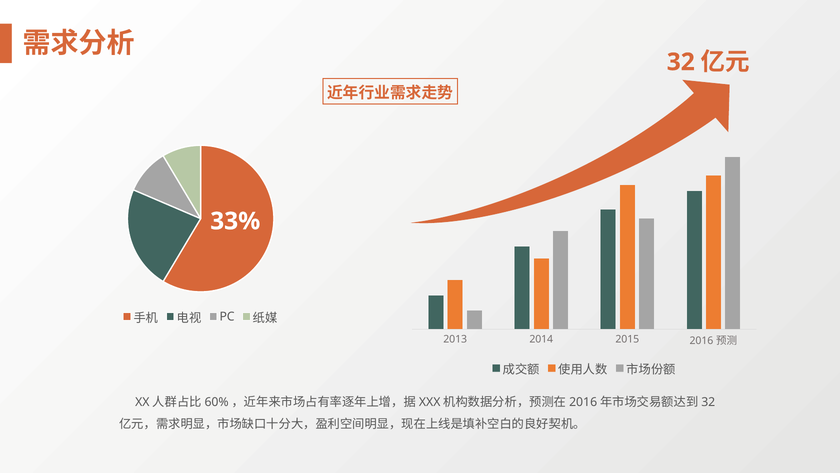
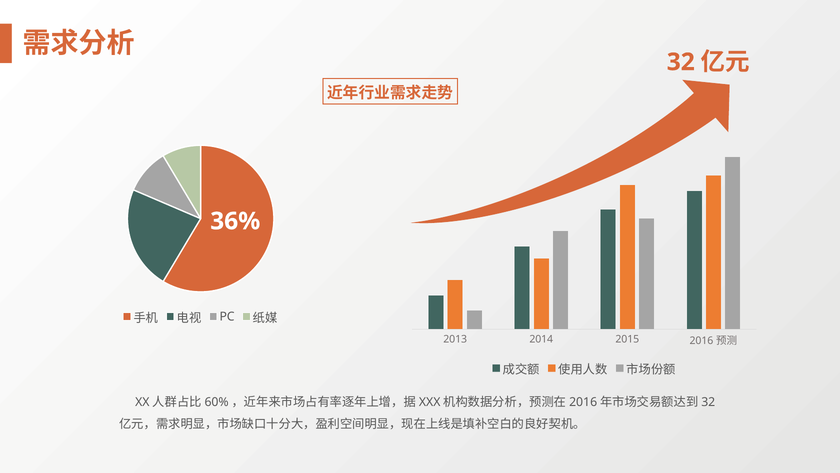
33%: 33% -> 36%
